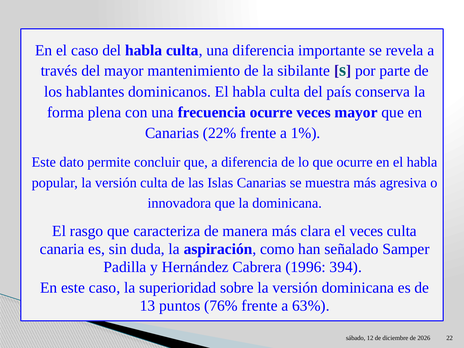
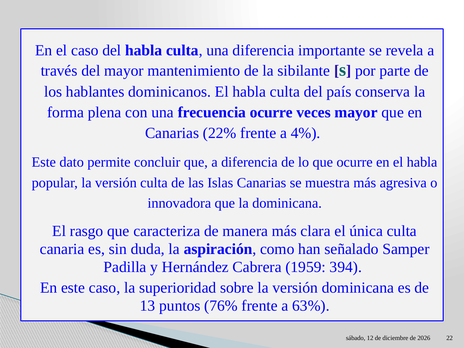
1%: 1% -> 4%
el veces: veces -> única
1996: 1996 -> 1959
